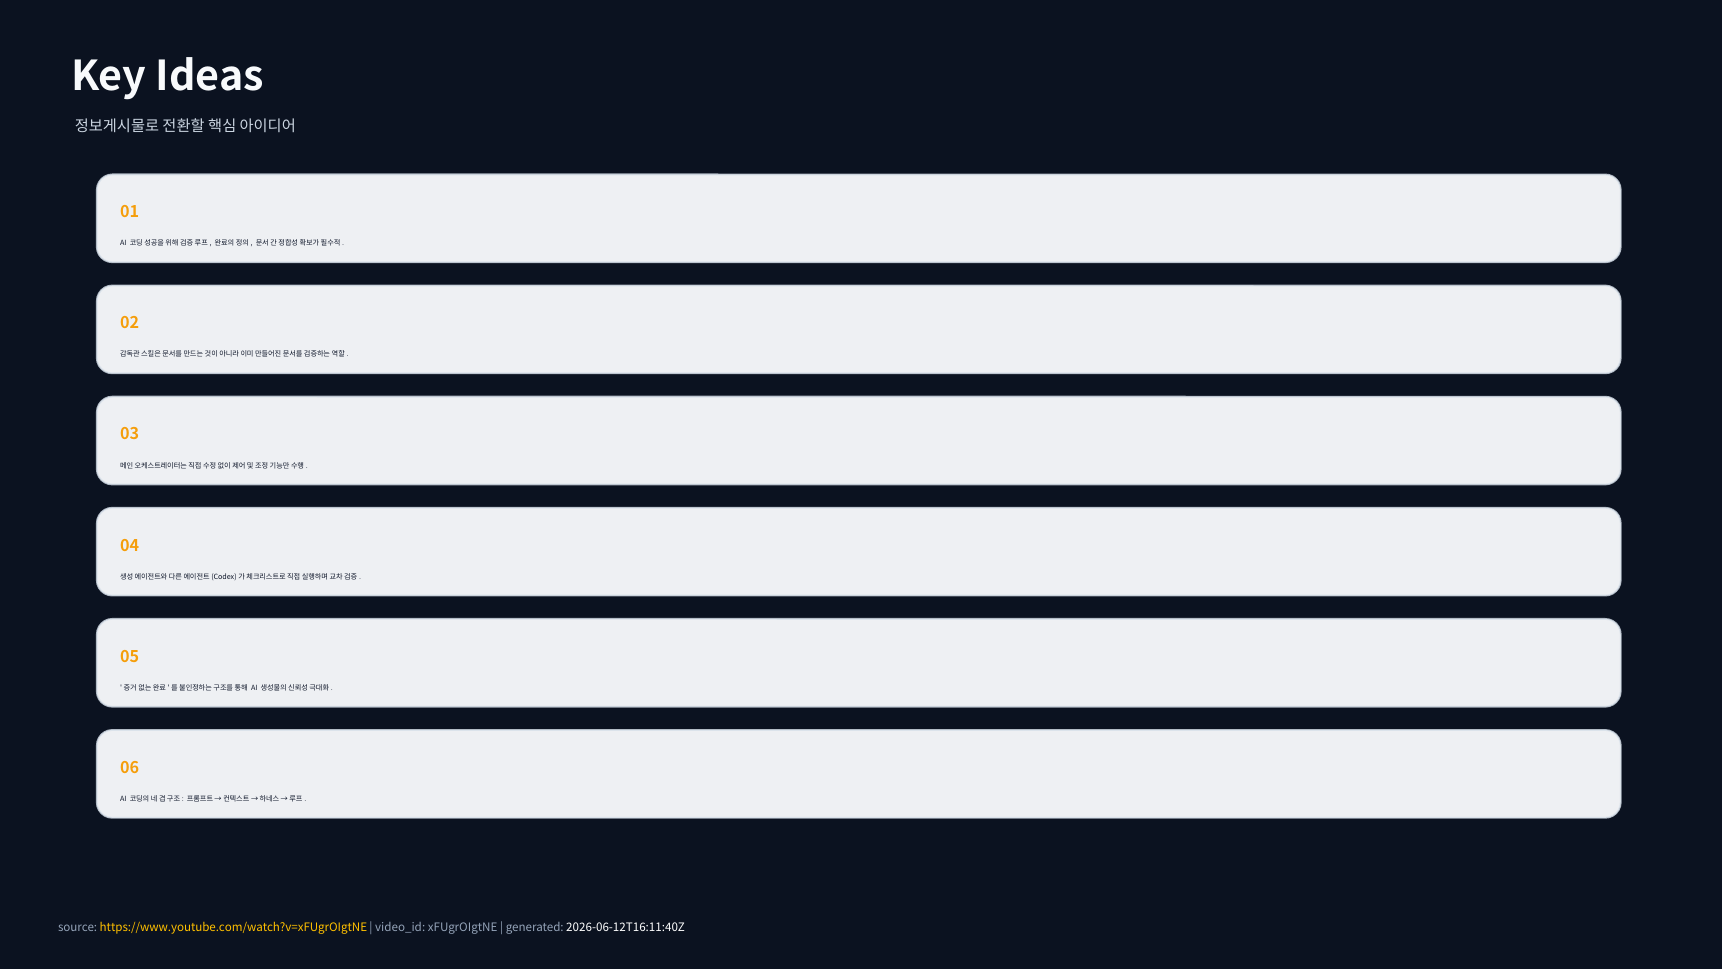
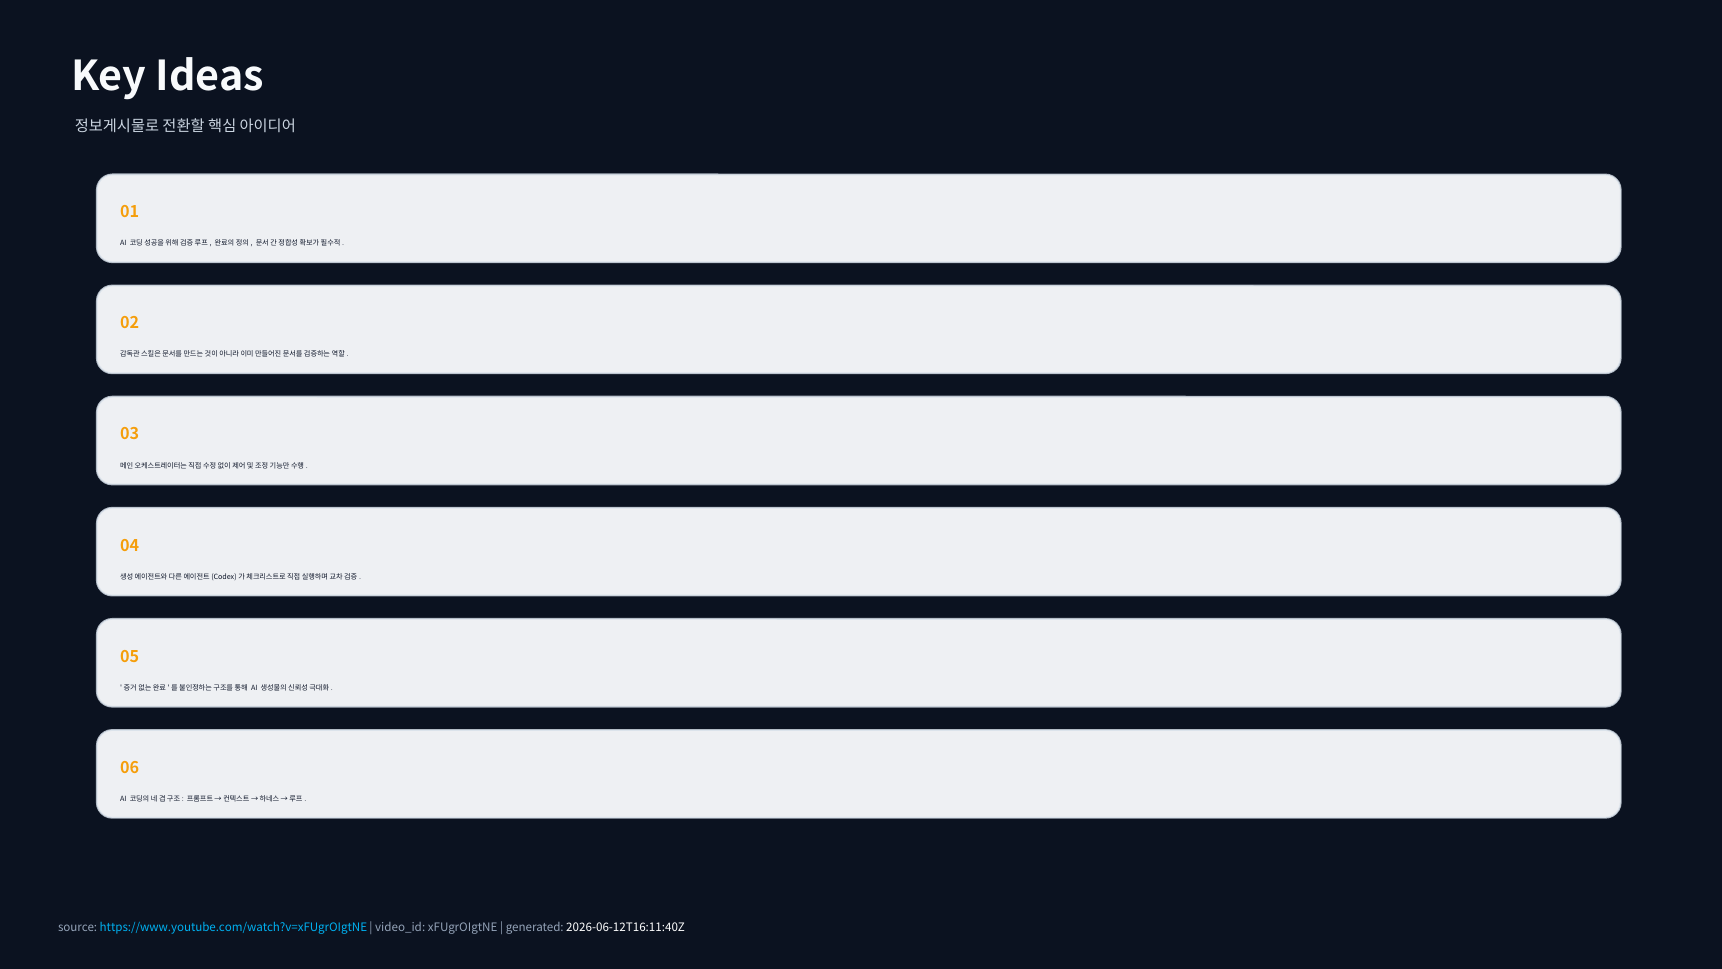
https://www.youtube.com/watch?v=xFUgrOIgtNE colour: yellow -> light blue
